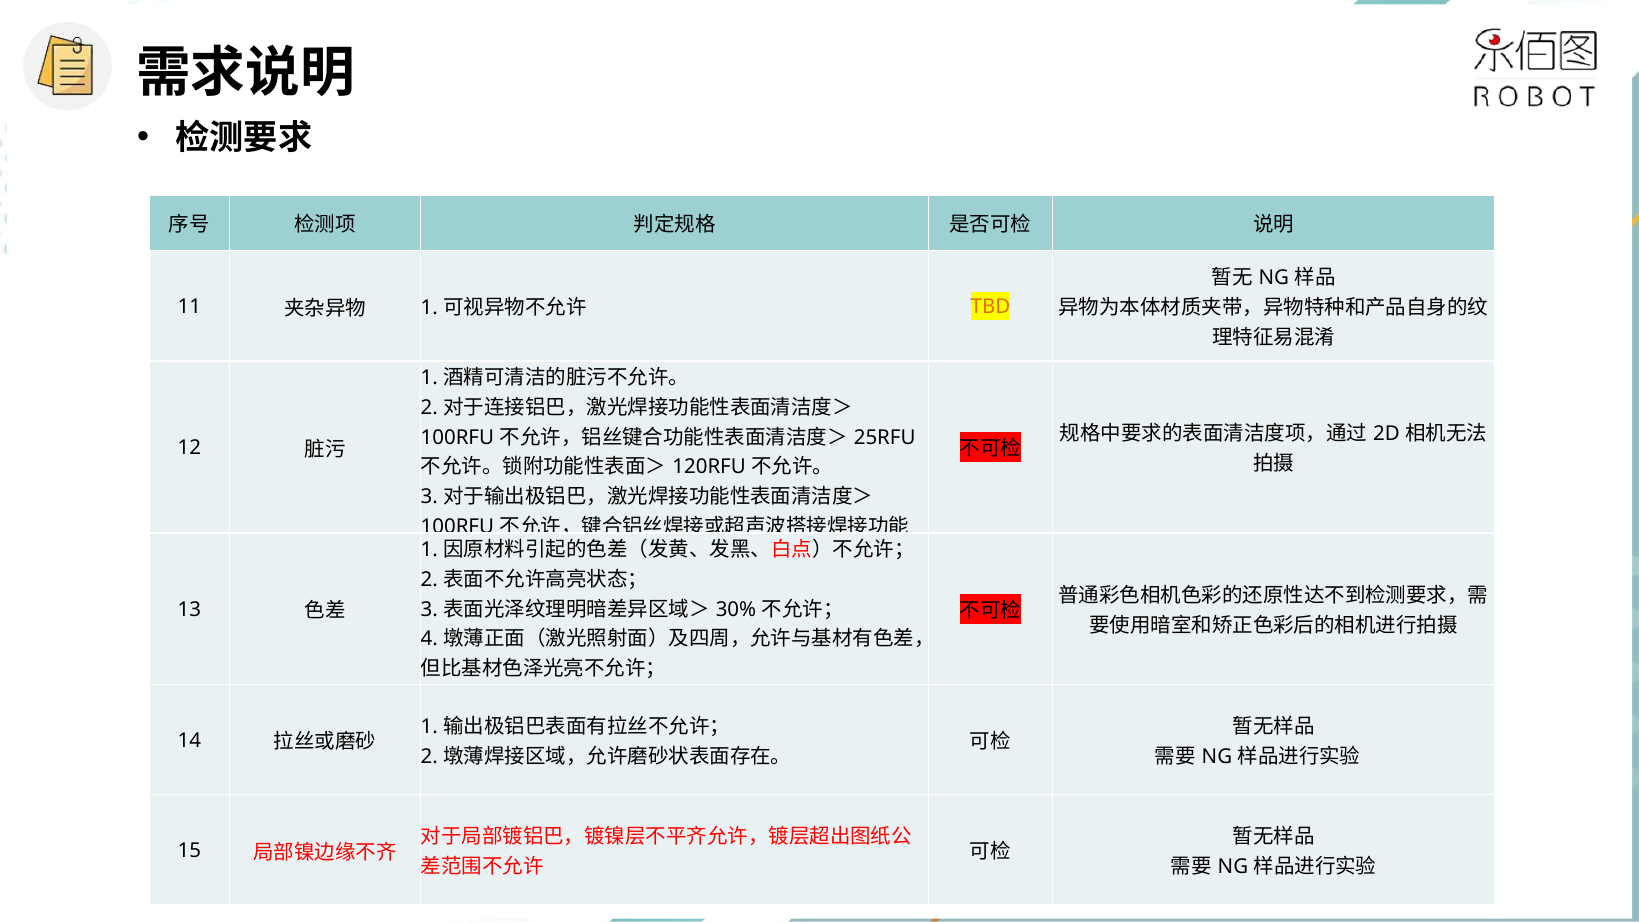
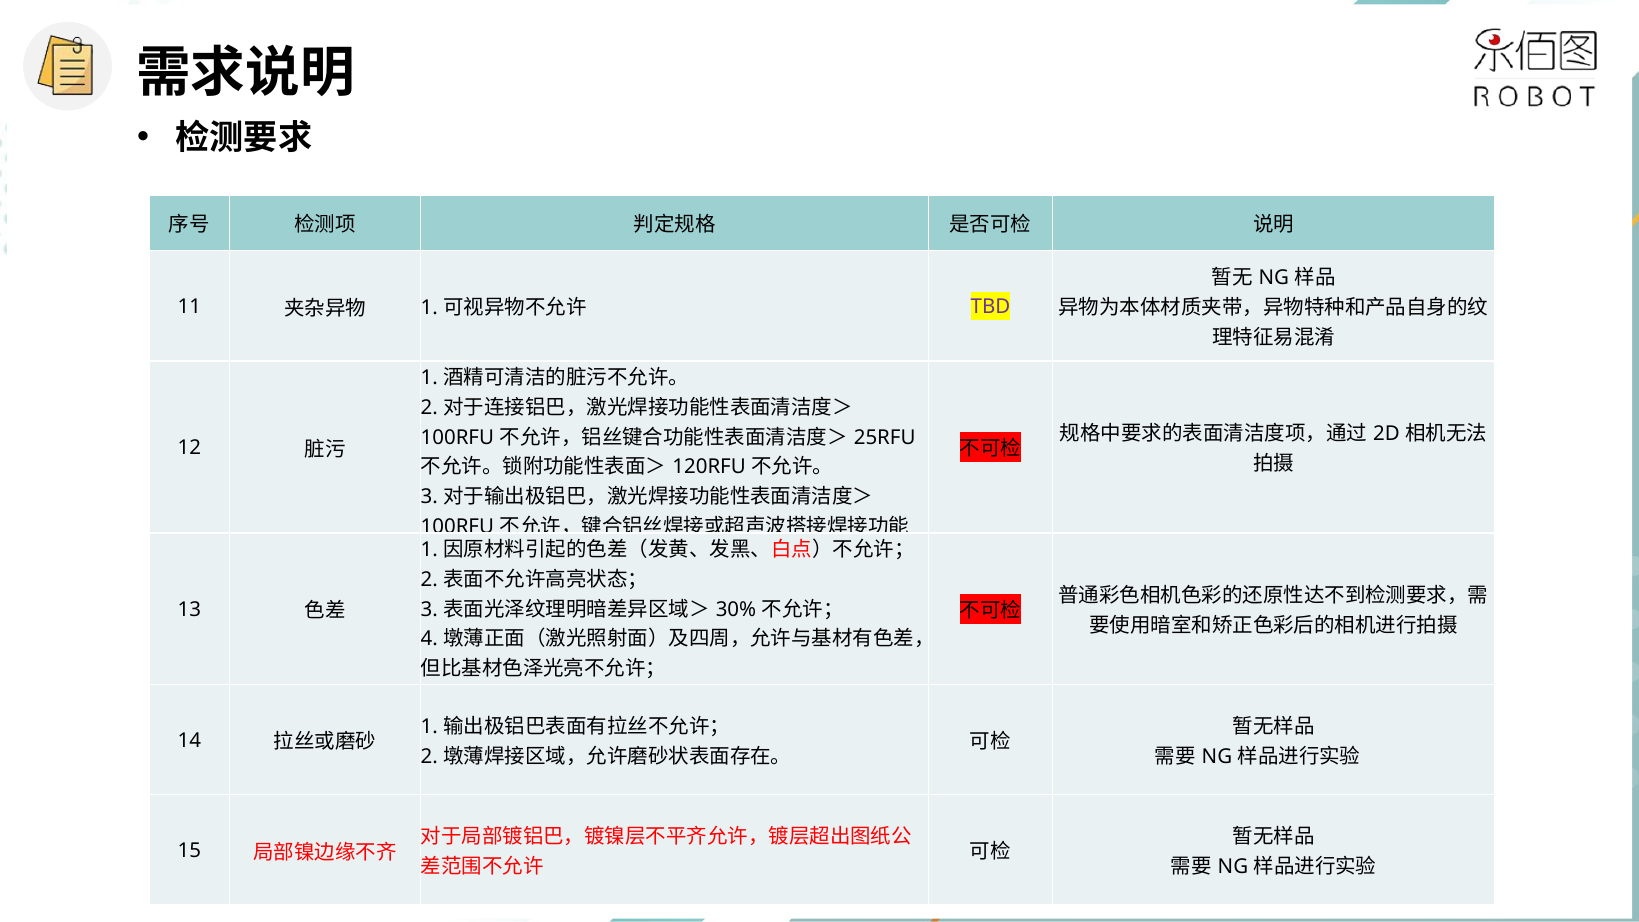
TBD colour: orange -> purple
